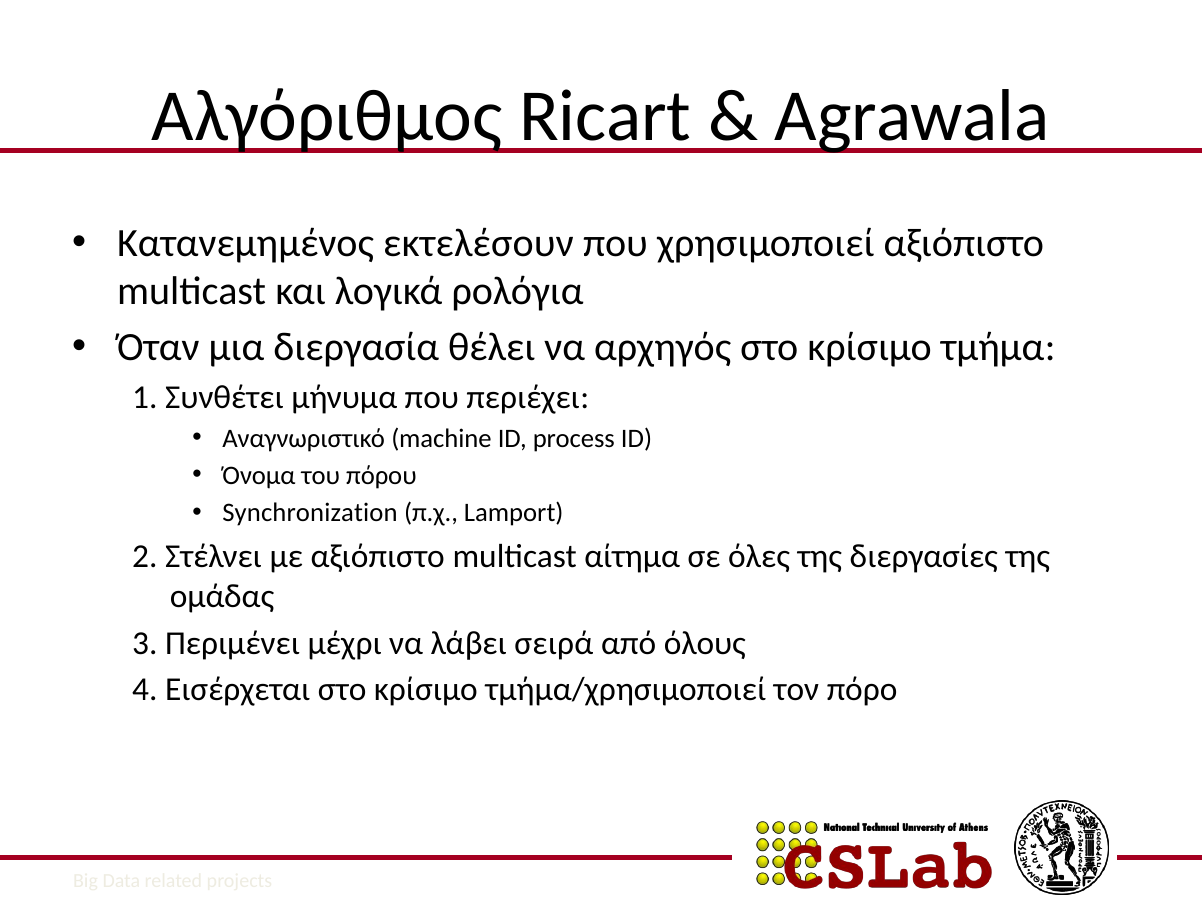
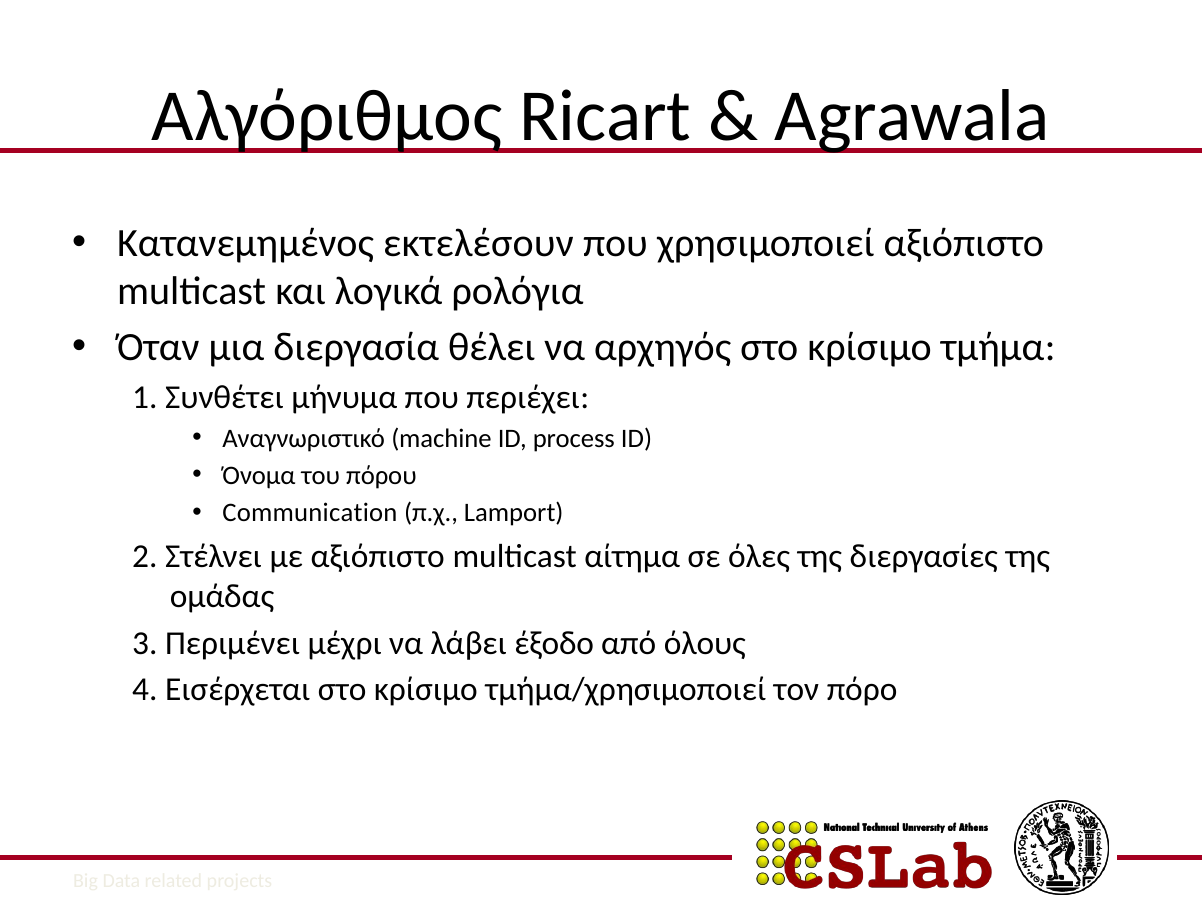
Synchronization: Synchronization -> Communication
σειρά: σειρά -> έξοδο
